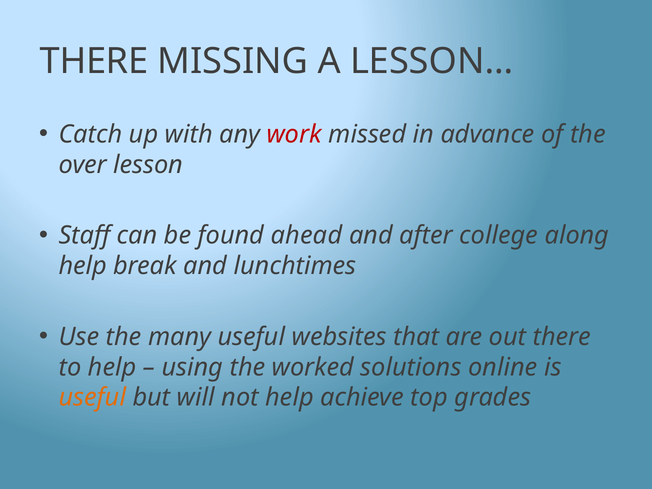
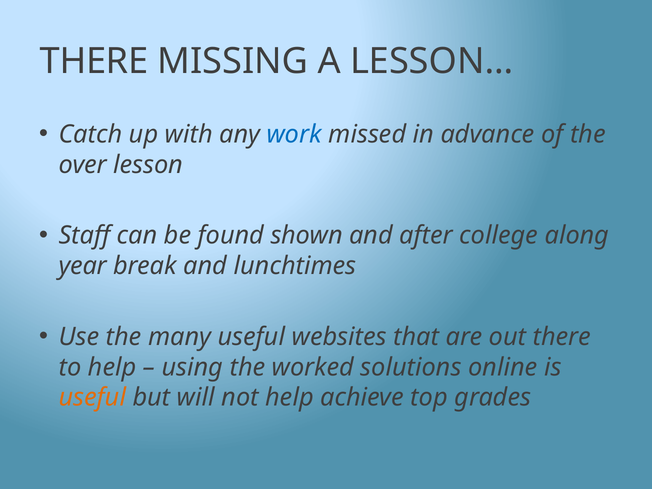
work colour: red -> blue
ahead: ahead -> shown
help at (83, 266): help -> year
